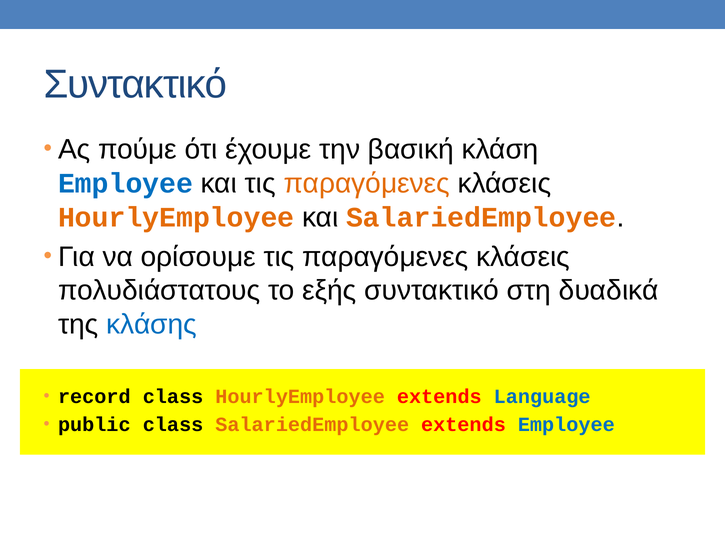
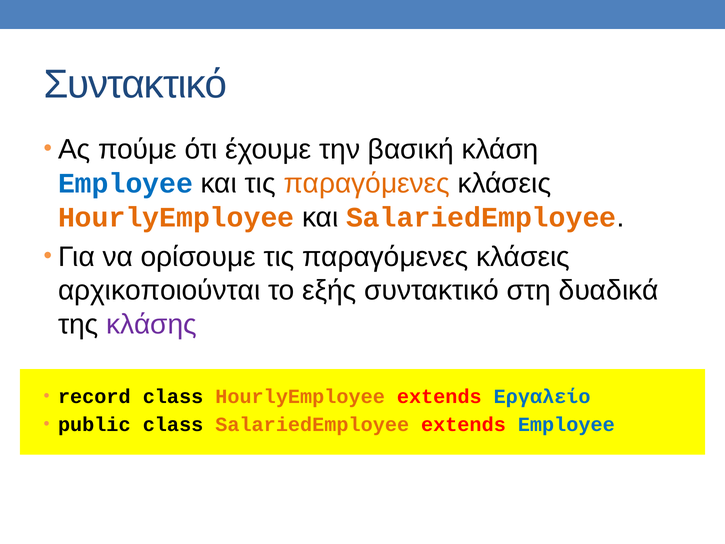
πολυδιάστατους: πολυδιάστατους -> αρχικοποιούνται
κλάσης colour: blue -> purple
Language: Language -> Εργαλείο
